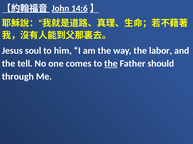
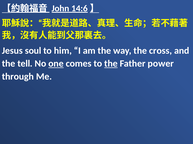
labor: labor -> cross
one underline: none -> present
should: should -> power
